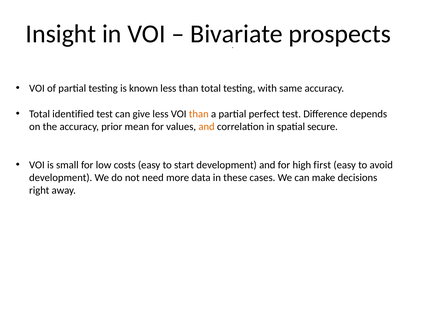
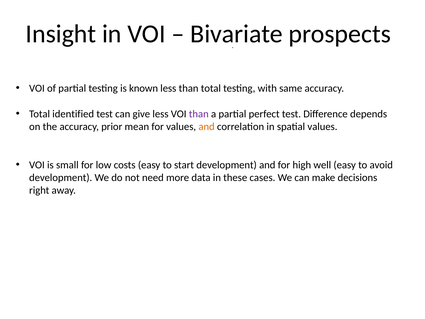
than at (199, 114) colour: orange -> purple
spatial secure: secure -> values
first: first -> well
